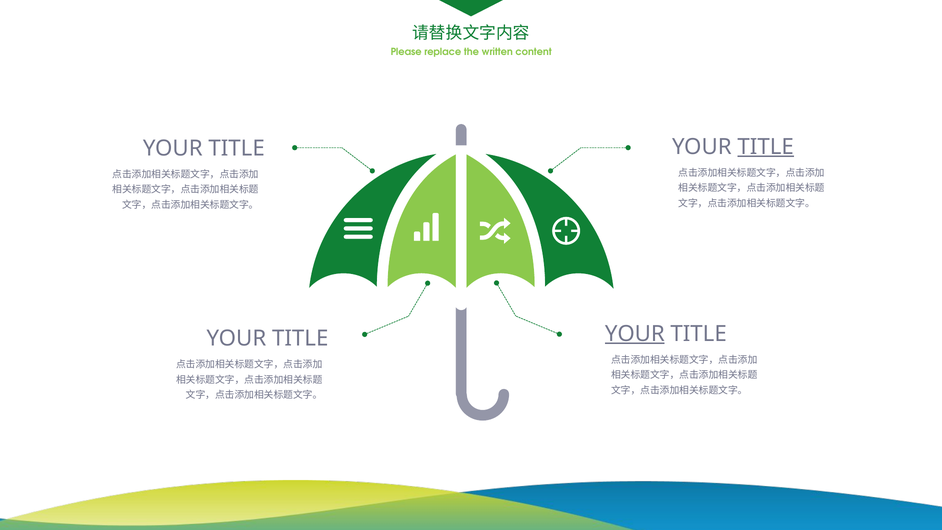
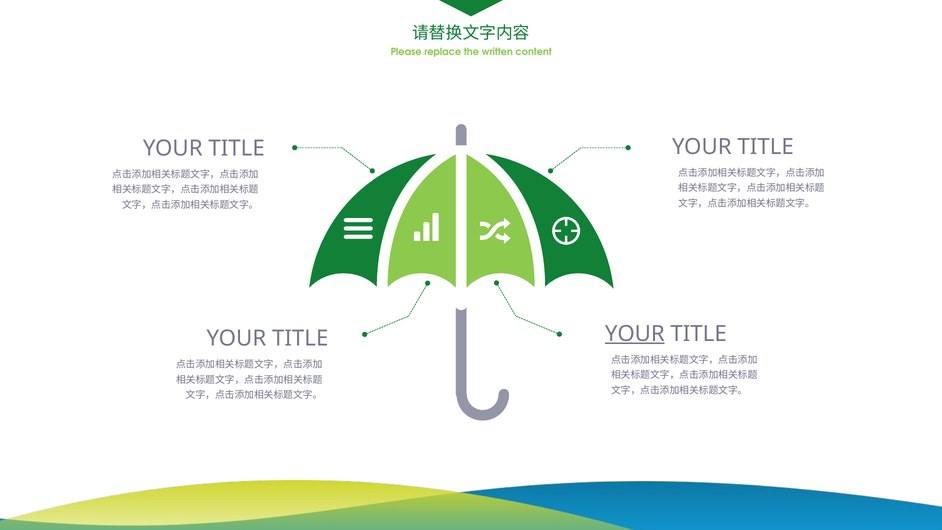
TITLE at (766, 147) underline: present -> none
